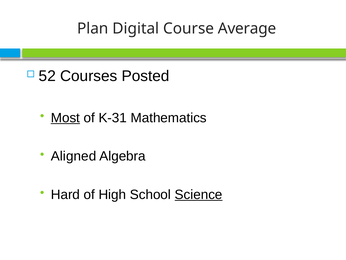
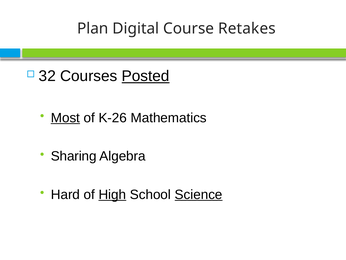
Average: Average -> Retakes
52: 52 -> 32
Posted underline: none -> present
K-31: K-31 -> K-26
Aligned: Aligned -> Sharing
High underline: none -> present
